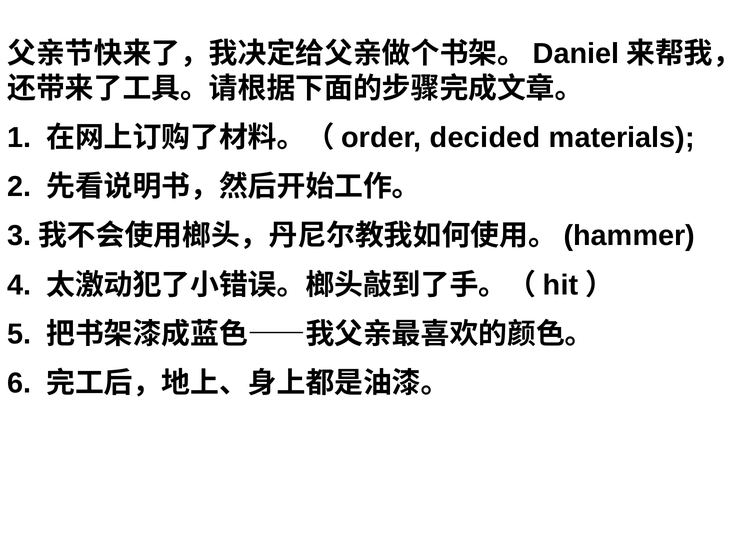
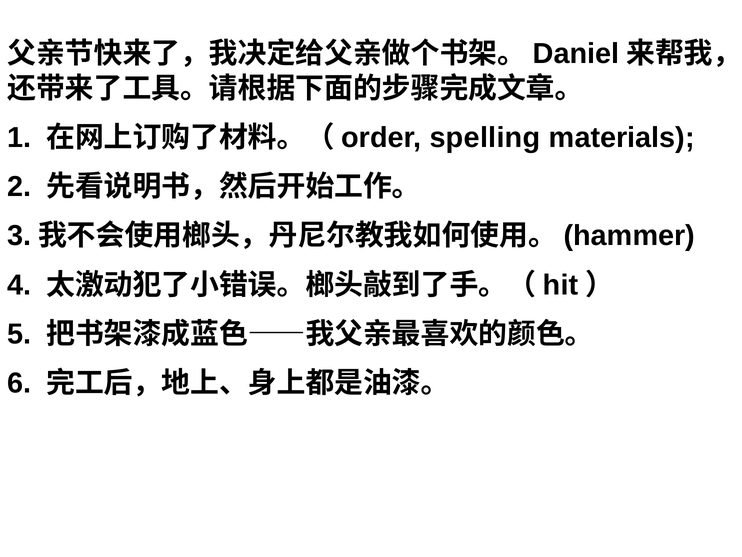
decided: decided -> spelling
